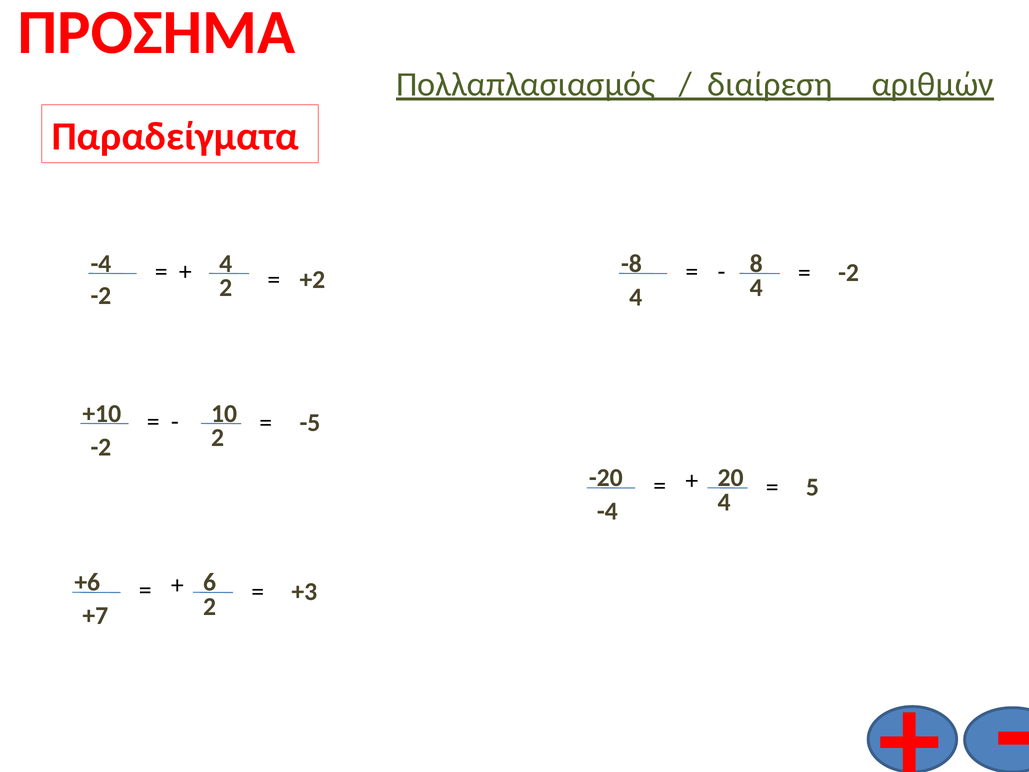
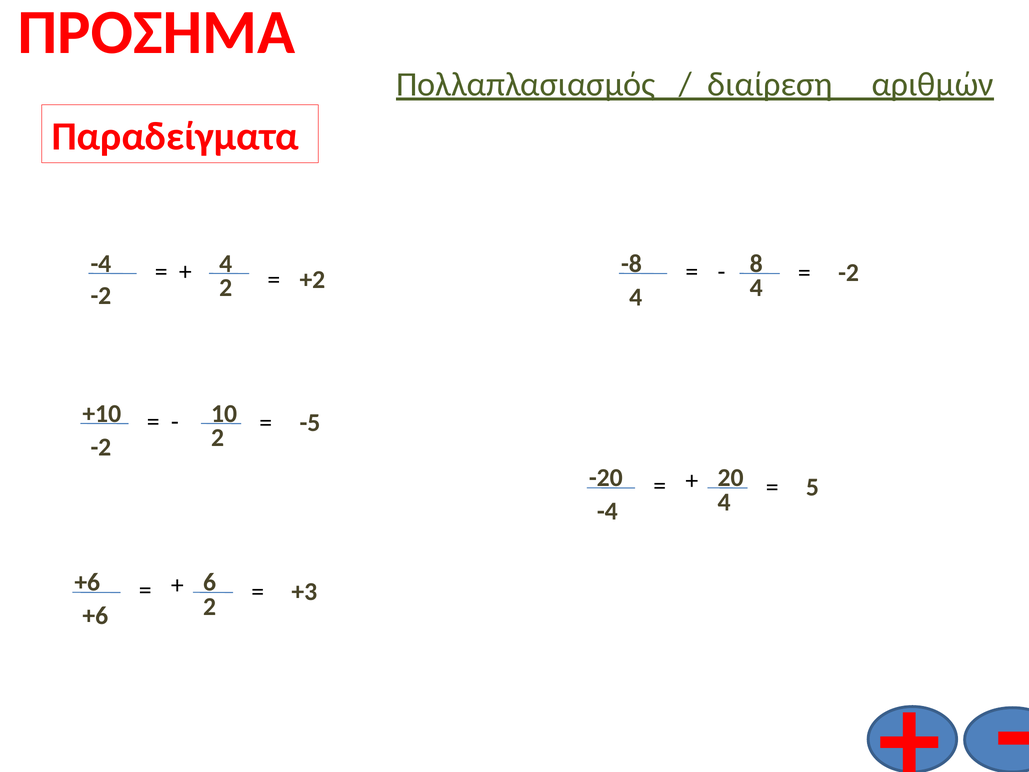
+7 at (95, 616): +7 -> +6
